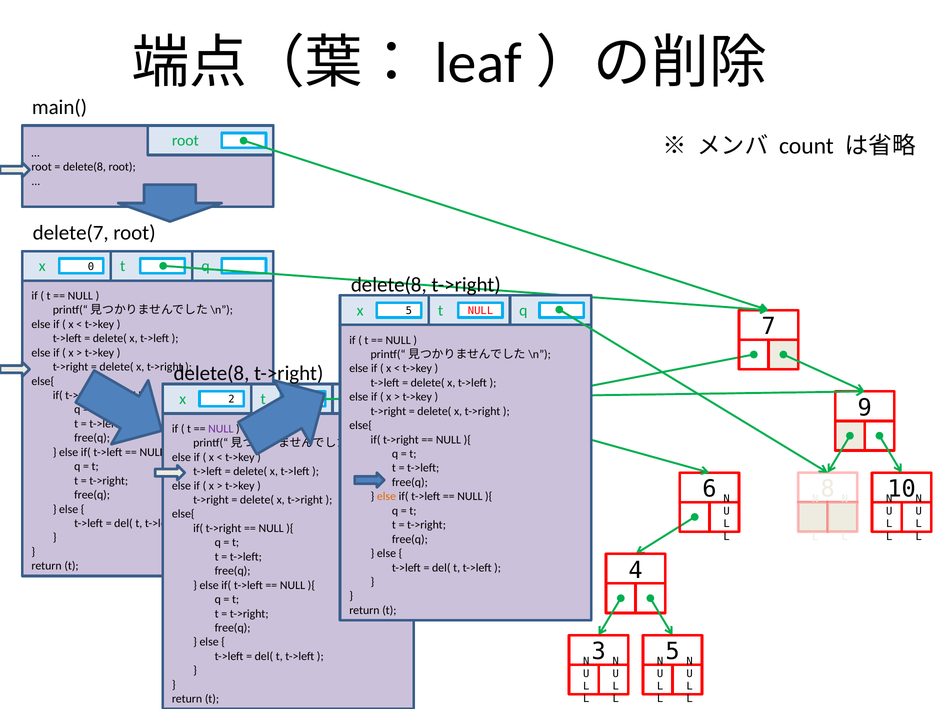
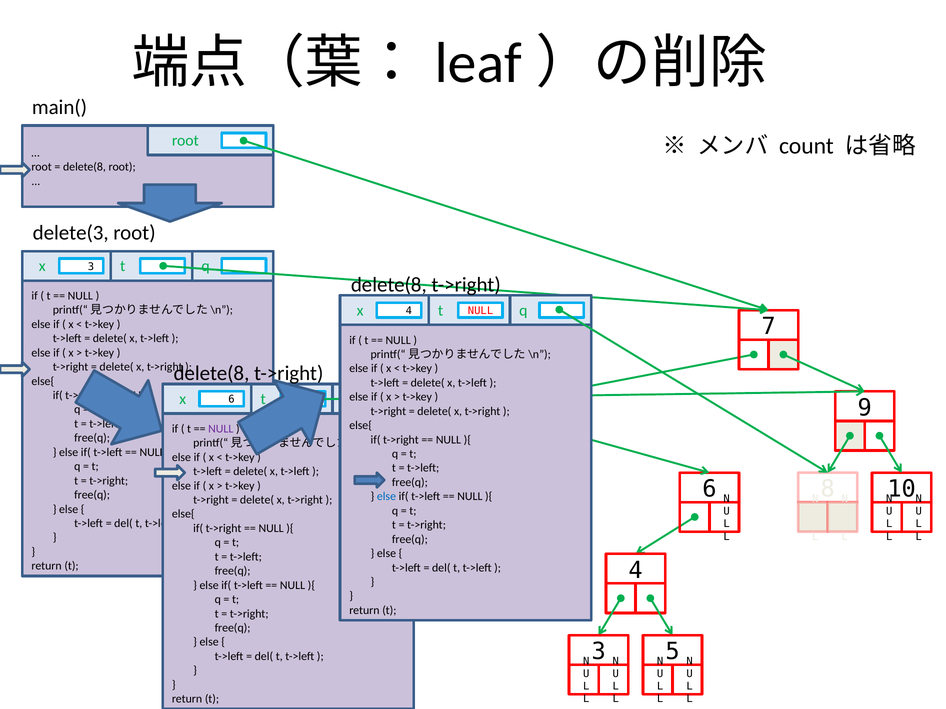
delete(7: delete(7 -> delete(3
x 0: 0 -> 3
x 5: 5 -> 4
x 2: 2 -> 6
else at (386, 497) colour: orange -> blue
